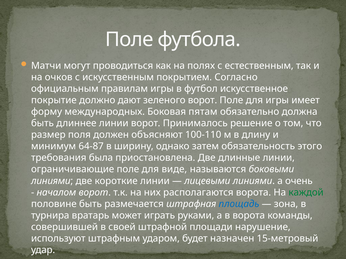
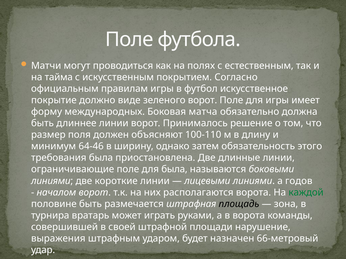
очков: очков -> тайма
дают: дают -> виде
пятам: пятам -> матча
64-87: 64-87 -> 64-46
для виде: виде -> была
очень: очень -> годов
площадь colour: blue -> black
используют: используют -> выражения
15-метровый: 15-метровый -> 66-метровый
